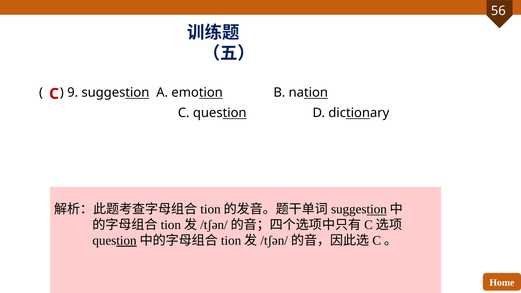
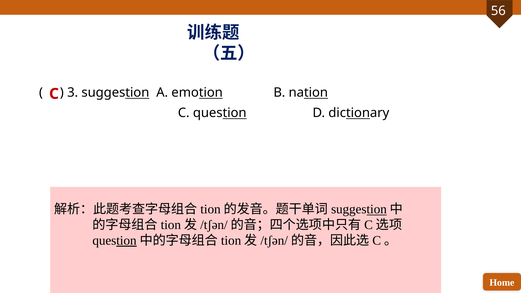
9: 9 -> 3
